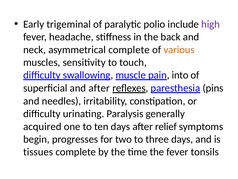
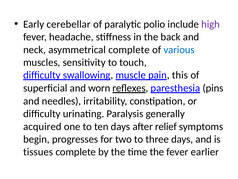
trigeminal: trigeminal -> cerebellar
various colour: orange -> blue
into: into -> this
and after: after -> worn
tonsils: tonsils -> earlier
